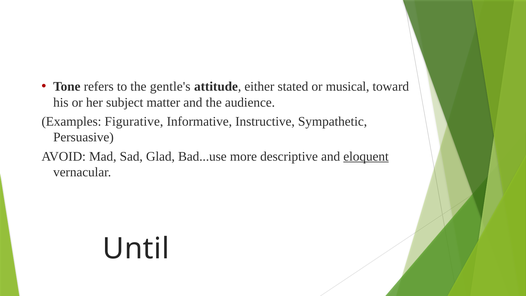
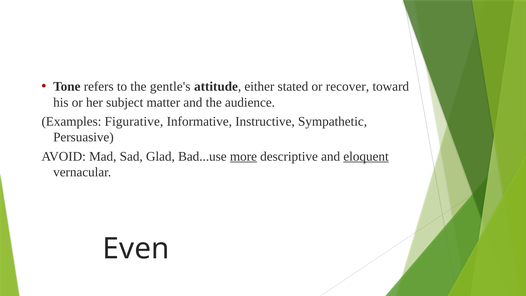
musical: musical -> recover
more underline: none -> present
Until: Until -> Even
